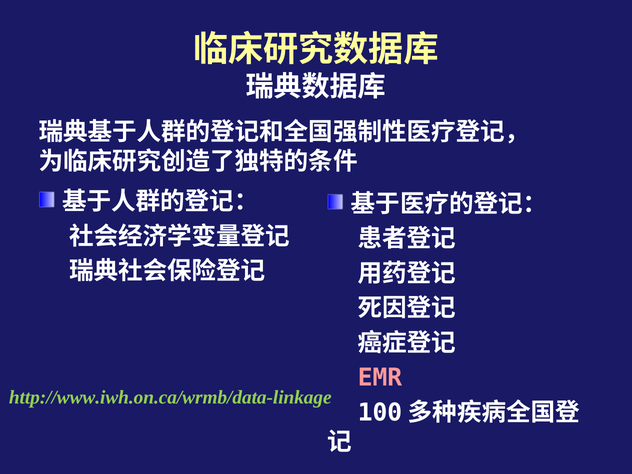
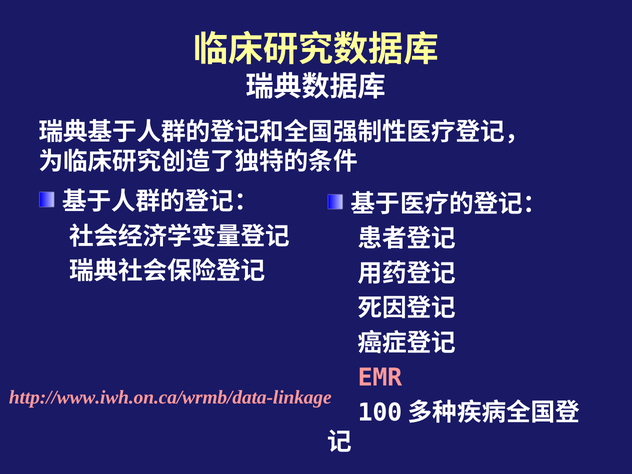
http://www.iwh.on.ca/wrmb/data-linkage colour: light green -> pink
